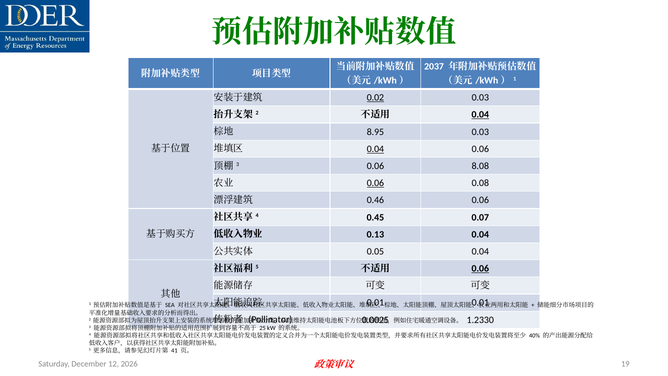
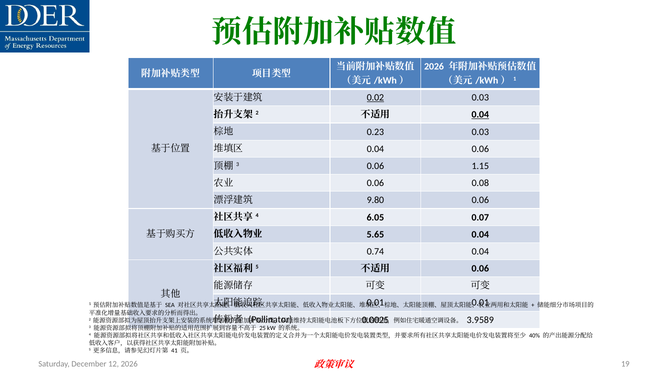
2037 at (434, 66): 2037 -> 2026
8.95: 8.95 -> 0.23
0.04 at (375, 149) underline: present -> none
8.08: 8.08 -> 1.15
0.06 at (375, 183) underline: present -> none
0.46: 0.46 -> 9.80
0.45: 0.45 -> 6.05
0.13: 0.13 -> 5.65
0.05: 0.05 -> 0.74
0.06 at (480, 268) underline: present -> none
1.2330: 1.2330 -> 3.9589
